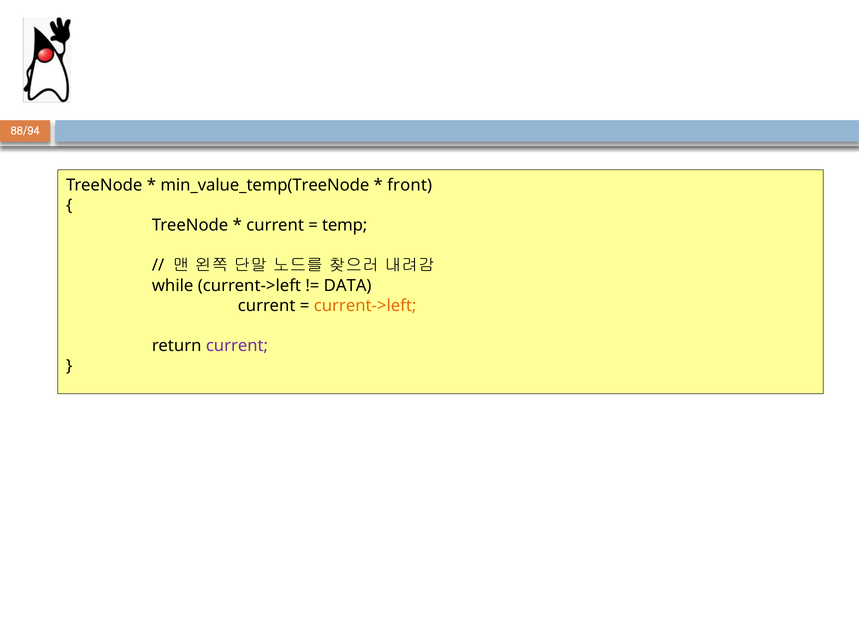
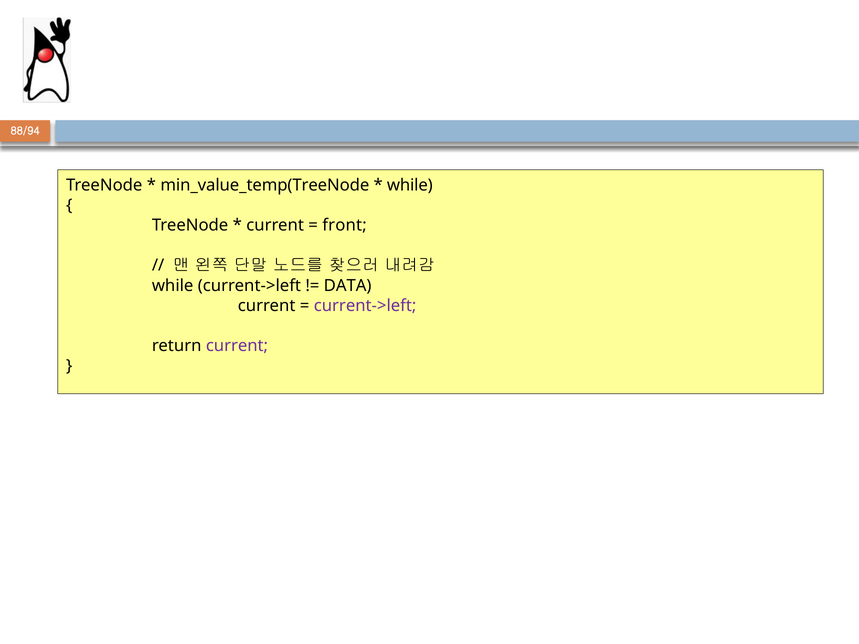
front at (410, 185): front -> while
temp: temp -> front
current->left at (365, 306) colour: orange -> purple
